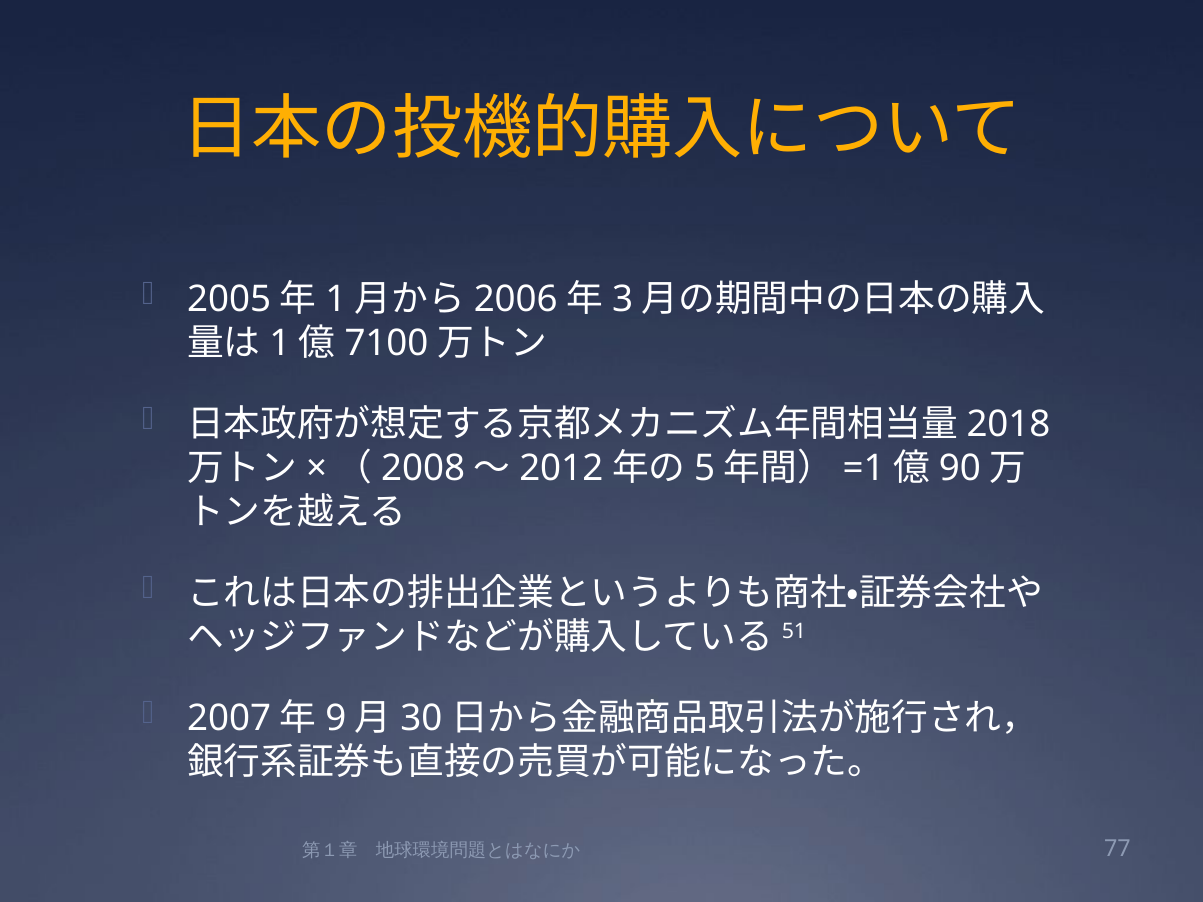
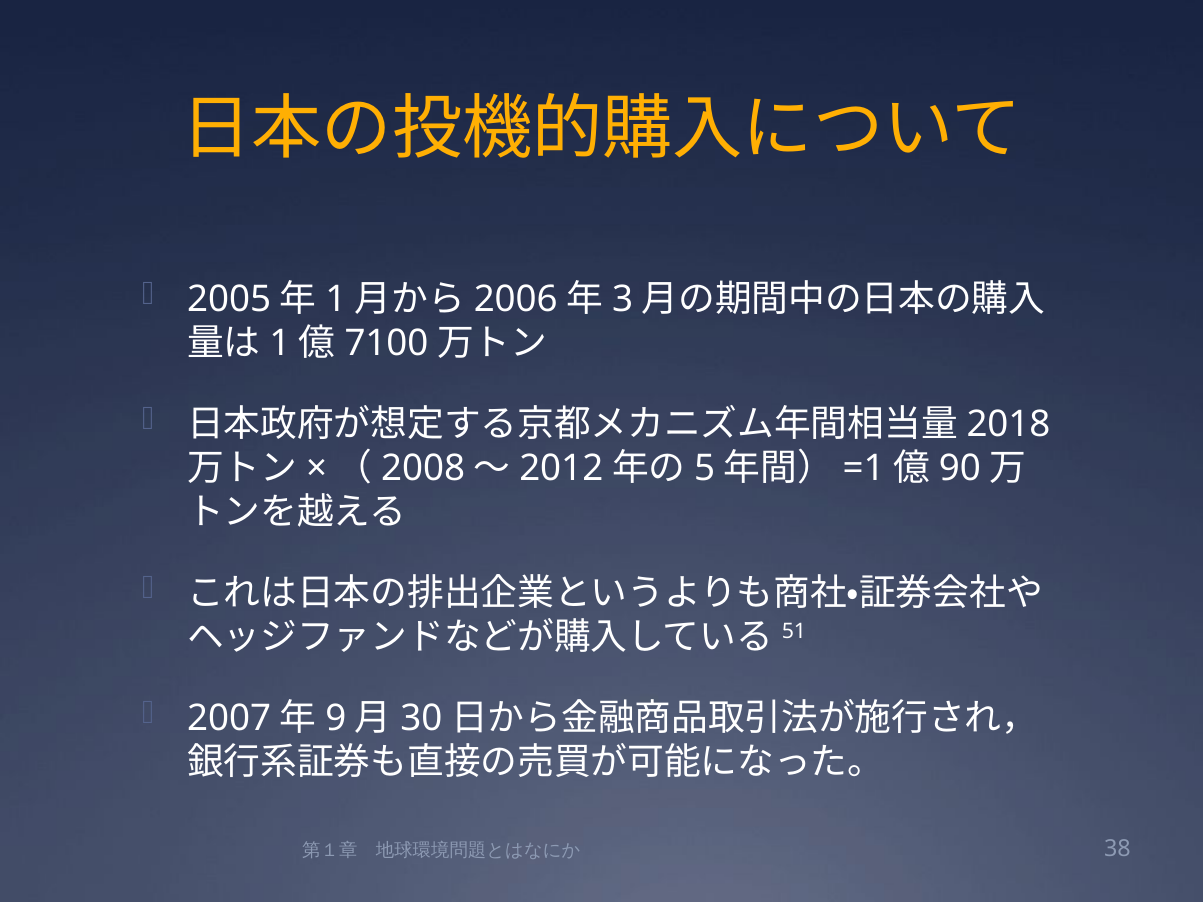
77: 77 -> 38
